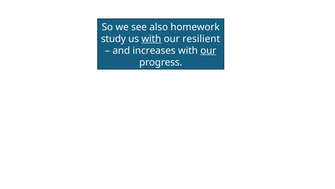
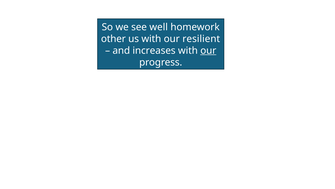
also: also -> well
study: study -> other
with at (151, 39) underline: present -> none
